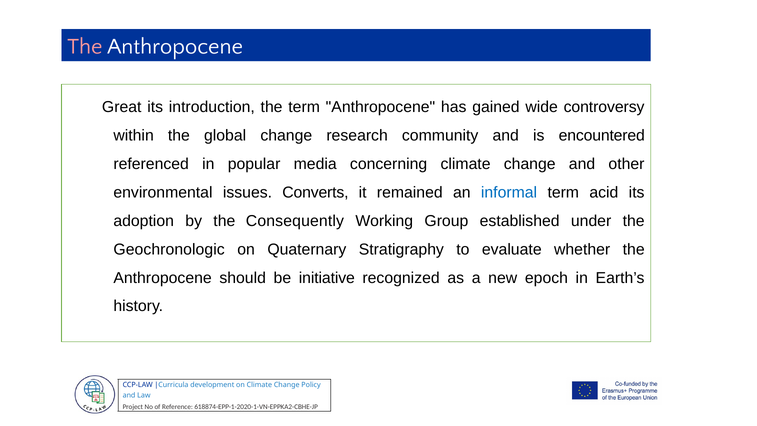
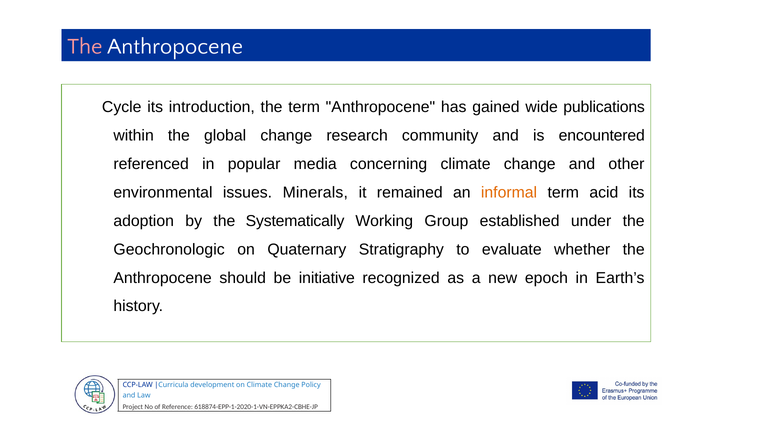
Great: Great -> Cycle
controversy: controversy -> publications
Converts: Converts -> Minerals
informal colour: blue -> orange
Consequently: Consequently -> Systematically
